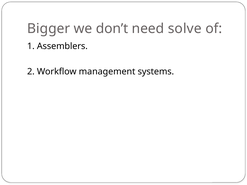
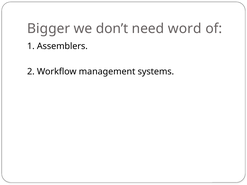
solve: solve -> word
